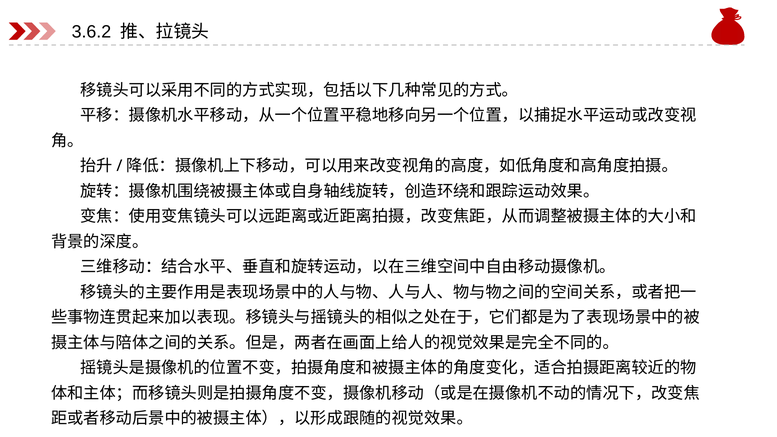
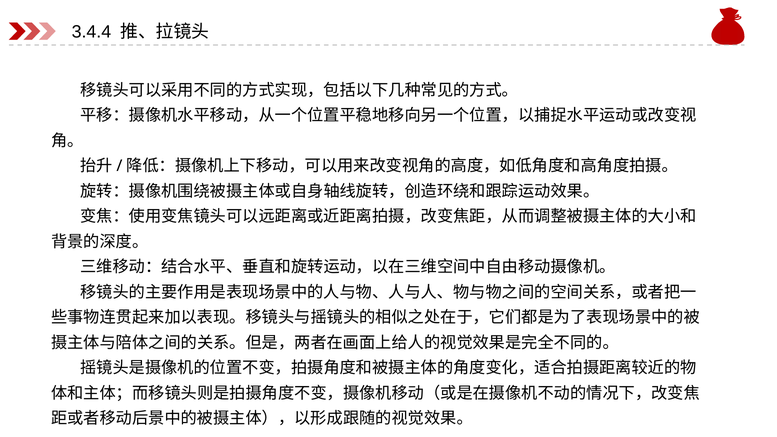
3.6.2: 3.6.2 -> 3.4.4
